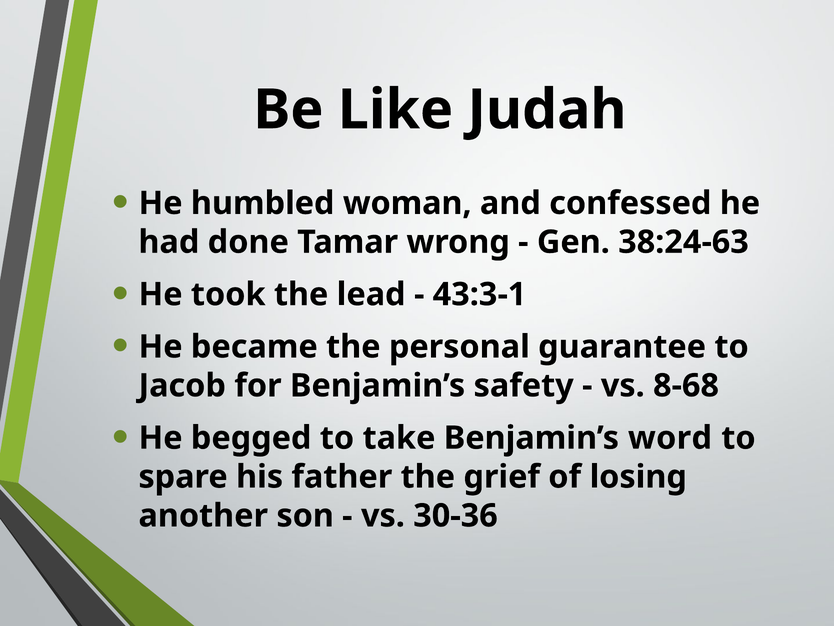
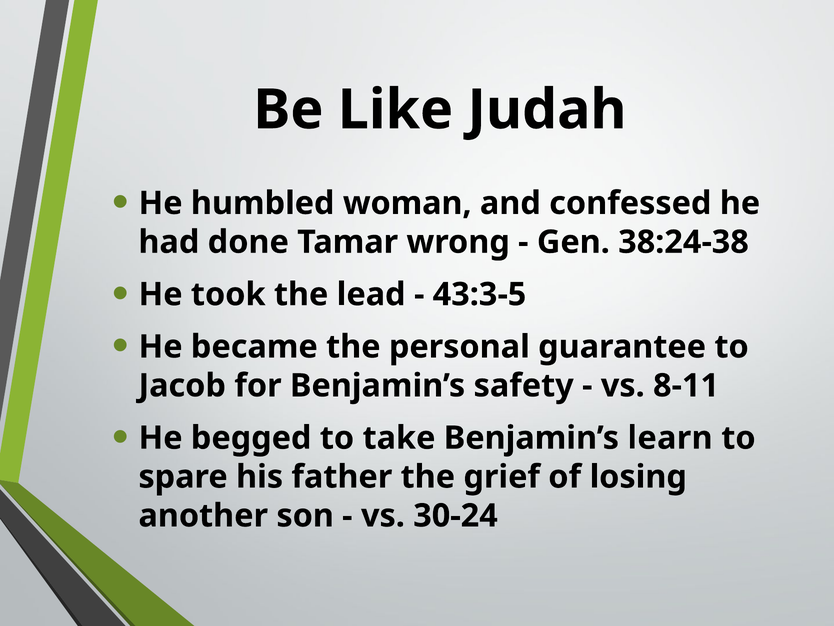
38:24-63: 38:24-63 -> 38:24-38
43:3-1: 43:3-1 -> 43:3-5
8-68: 8-68 -> 8-11
word: word -> learn
30-36: 30-36 -> 30-24
